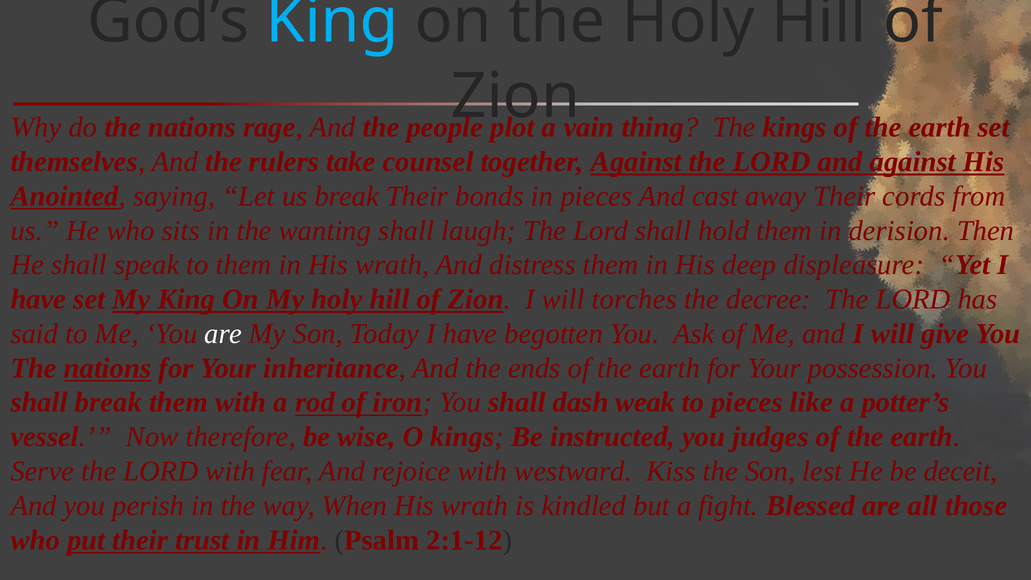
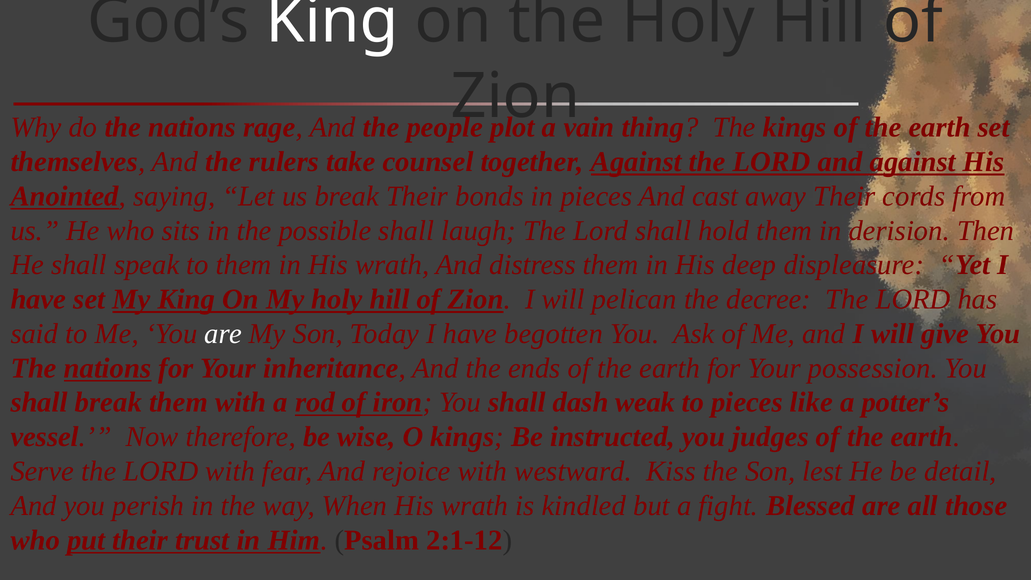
King at (332, 21) colour: light blue -> white
wanting: wanting -> possible
torches: torches -> pelican
deceit: deceit -> detail
